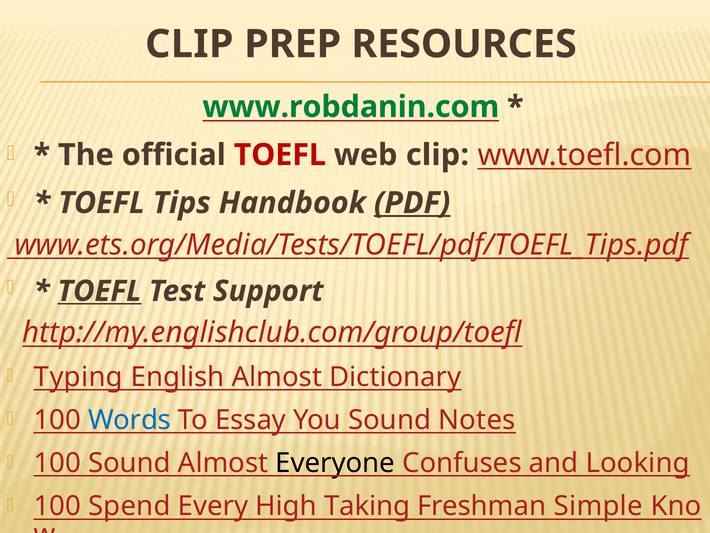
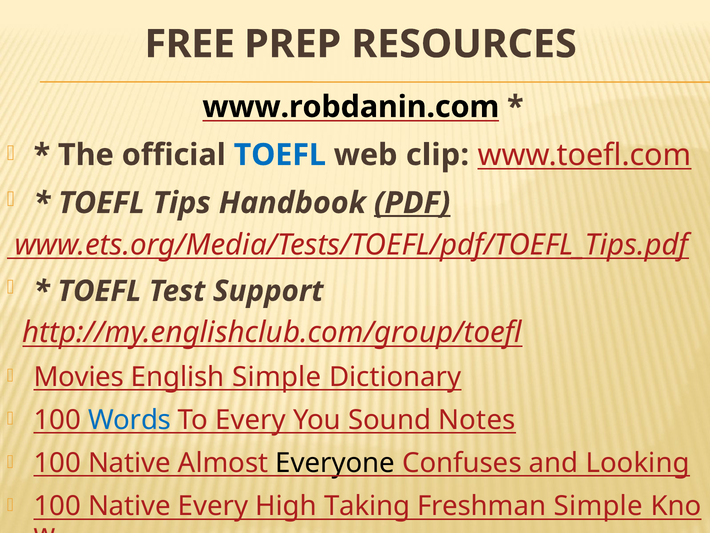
CLIP at (189, 44): CLIP -> FREE
www.robdanin.com colour: green -> black
TOEFL at (280, 155) colour: red -> blue
TOEFL at (99, 291) underline: present -> none
Typing: Typing -> Movies
English Almost: Almost -> Simple
To Essay: Essay -> Every
Sound at (129, 463): Sound -> Native
Spend at (129, 506): Spend -> Native
